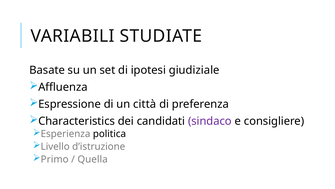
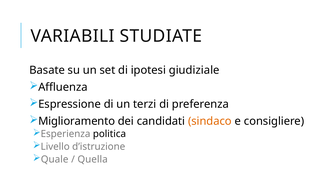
città: città -> terzi
Characteristics: Characteristics -> Miglioramento
sindaco colour: purple -> orange
Primo: Primo -> Quale
